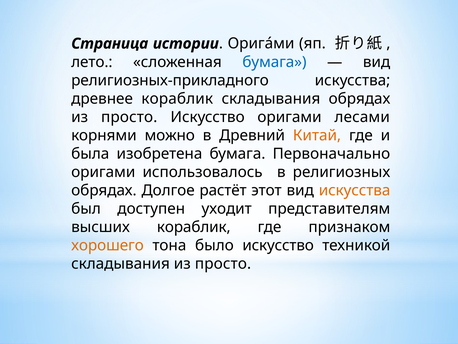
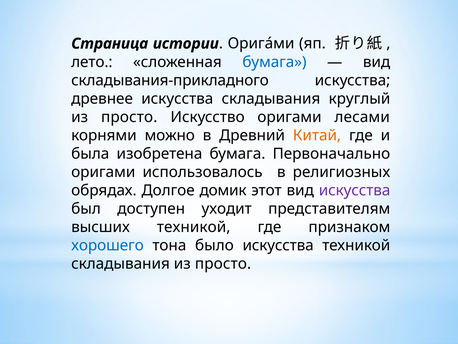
религиозных-прикладного: религиозных-прикладного -> складывания-прикладного
древнее кораблик: кораблик -> искусства
складывания обрядах: обрядах -> круглый
растёт: растёт -> домик
искусства at (355, 190) colour: orange -> purple
высших кораблик: кораблик -> техникой
хорошего colour: orange -> blue
было искусство: искусство -> искусства
